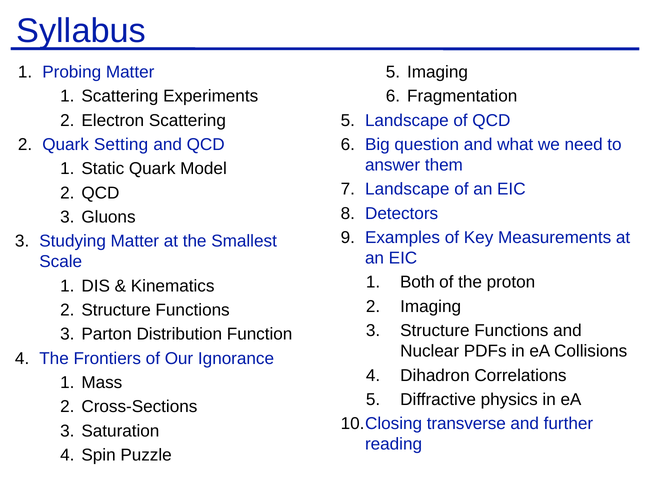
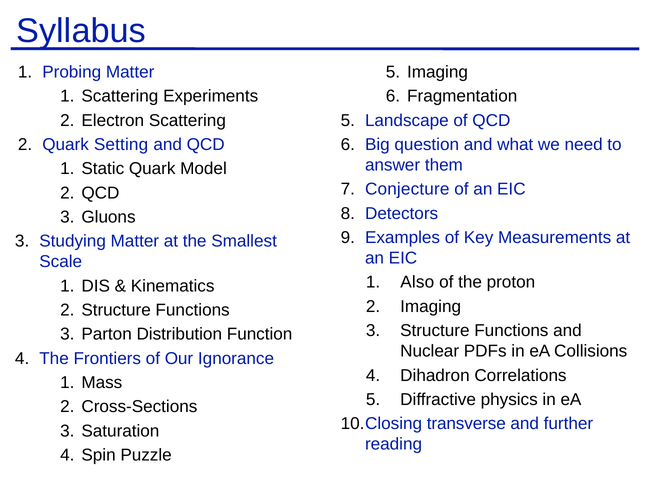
Landscape at (407, 189): Landscape -> Conjecture
Both: Both -> Also
